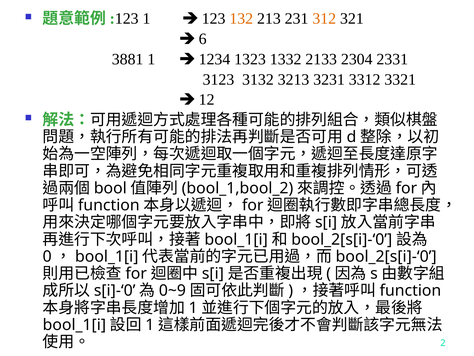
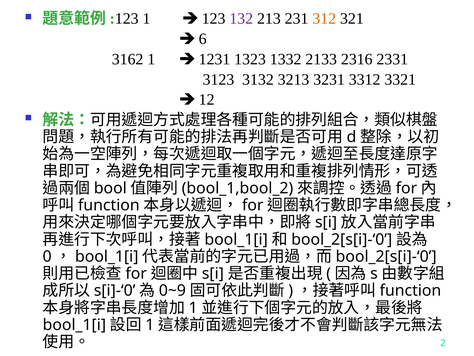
132 colour: orange -> purple
3881: 3881 -> 3162
1234: 1234 -> 1231
2304: 2304 -> 2316
